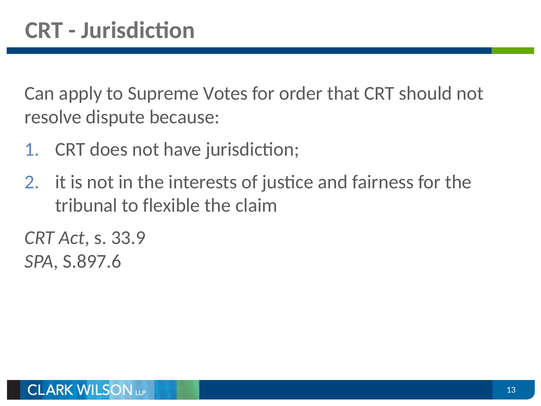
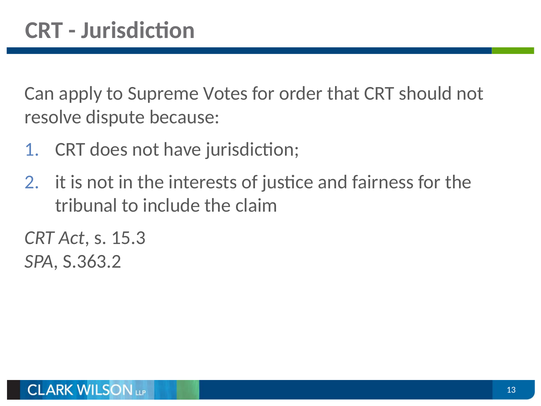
flexible: flexible -> include
33.9: 33.9 -> 15.3
S.897.6: S.897.6 -> S.363.2
